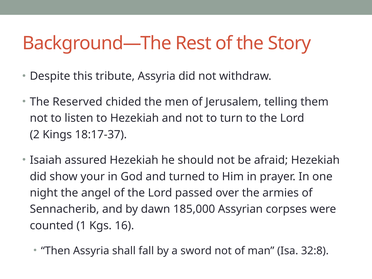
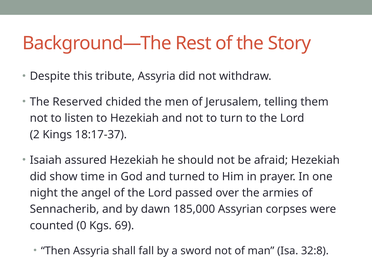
your: your -> time
1: 1 -> 0
16: 16 -> 69
